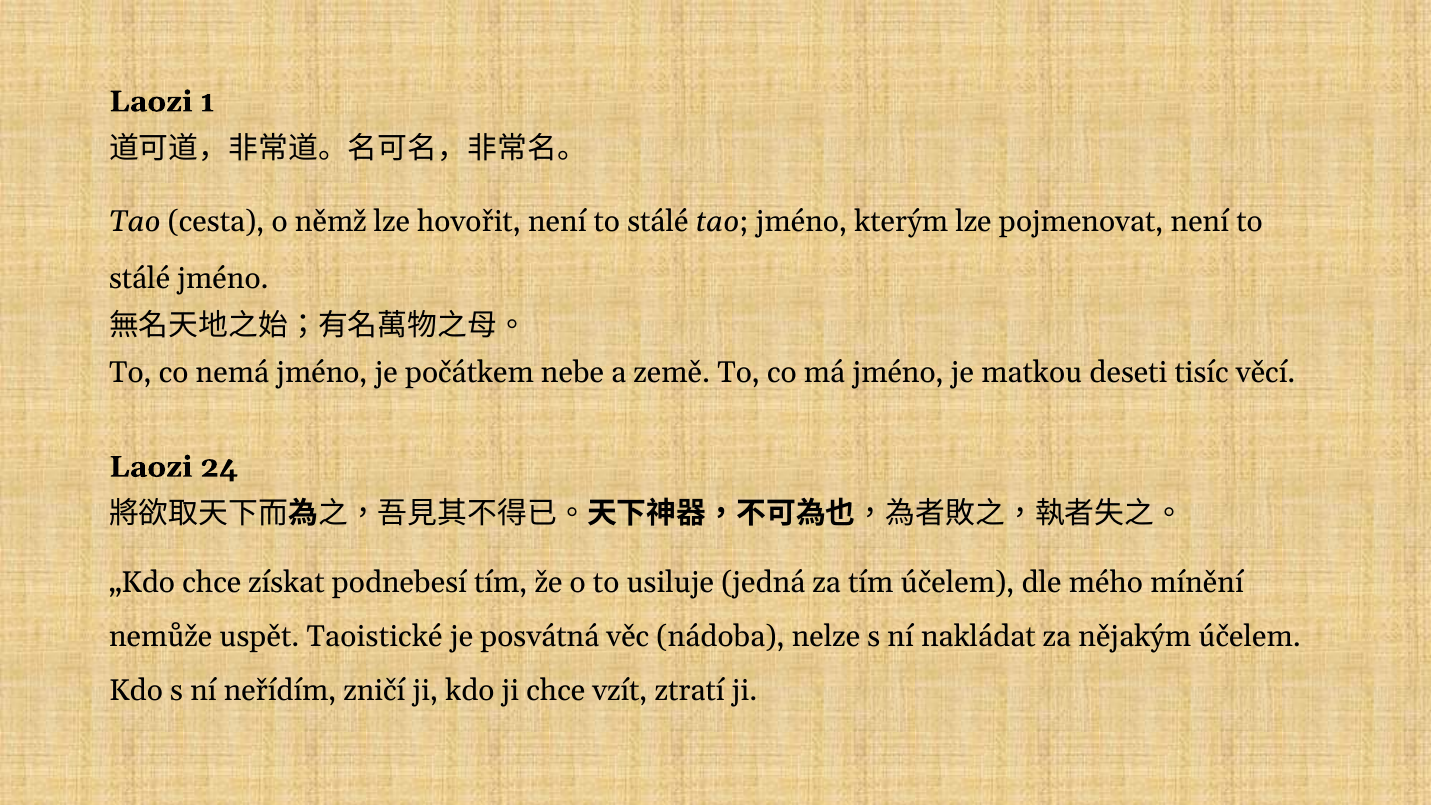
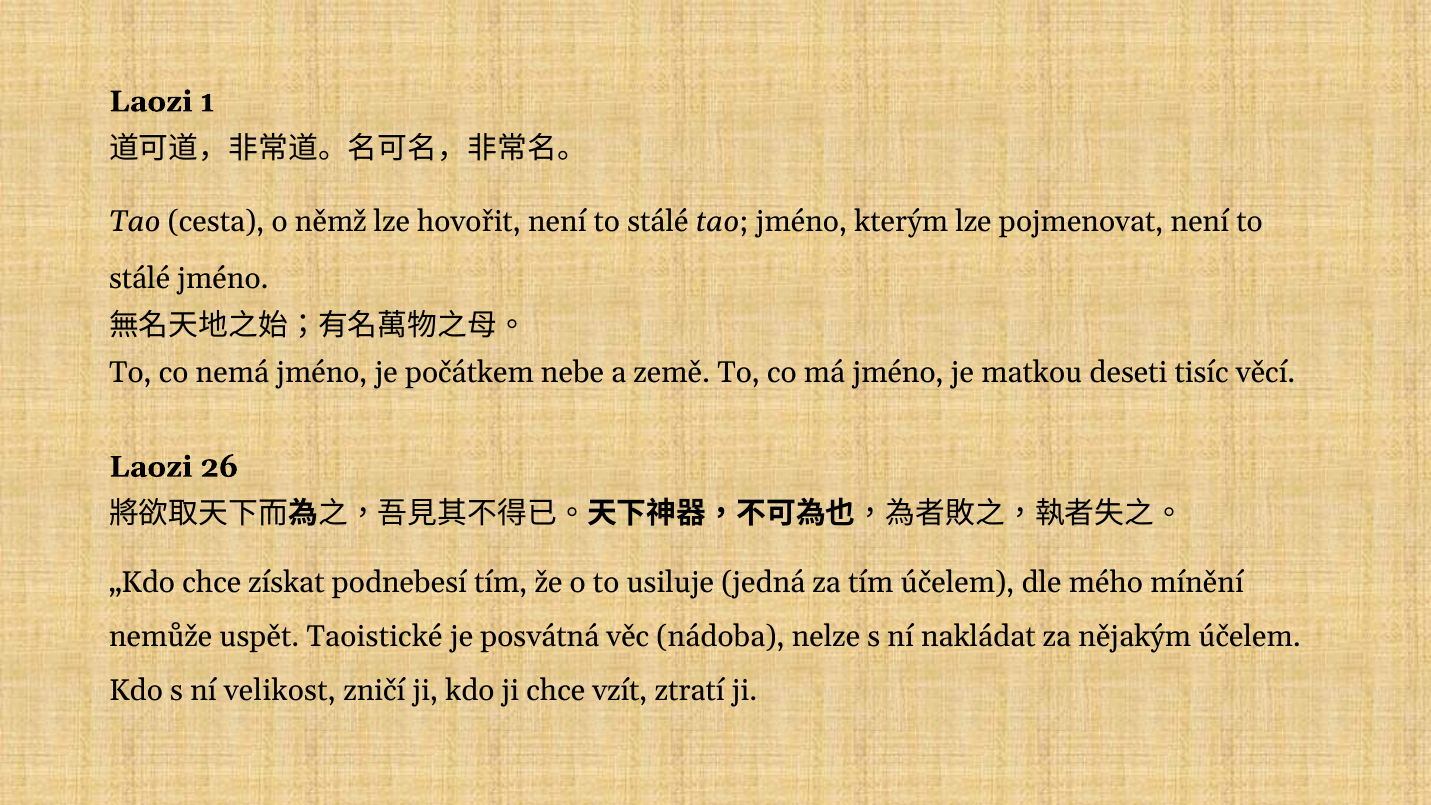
24: 24 -> 26
neřídím: neřídím -> velikost
